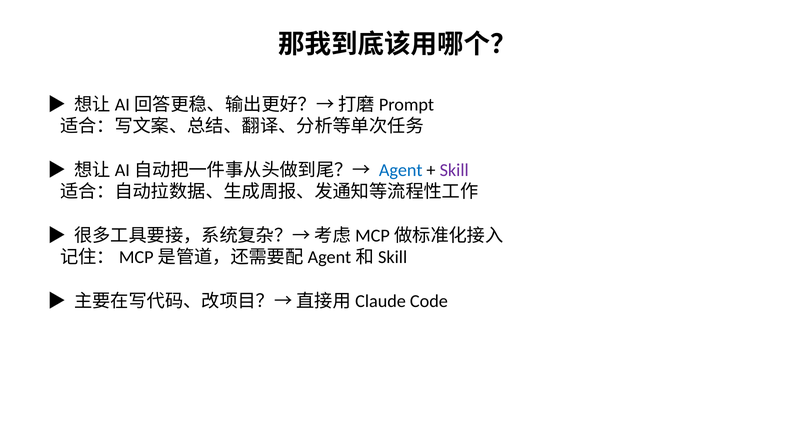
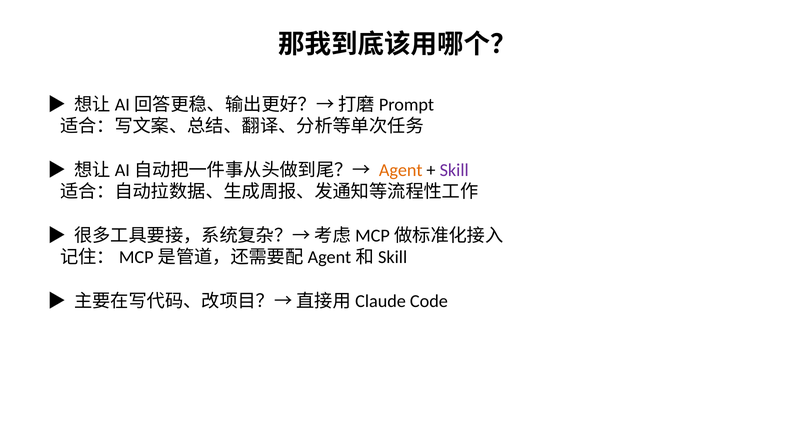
Agent colour: blue -> orange
